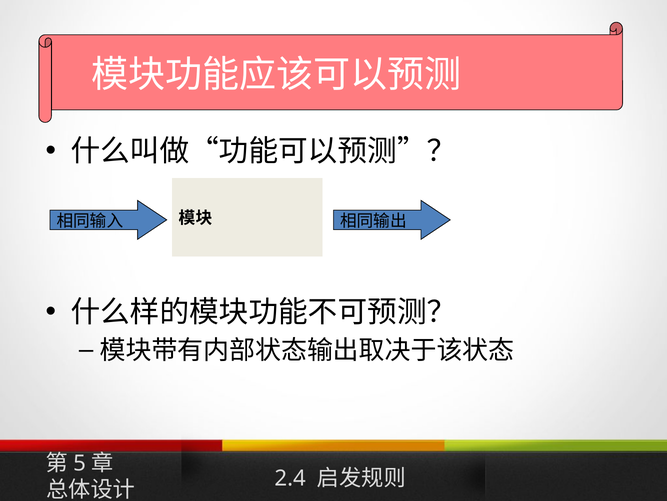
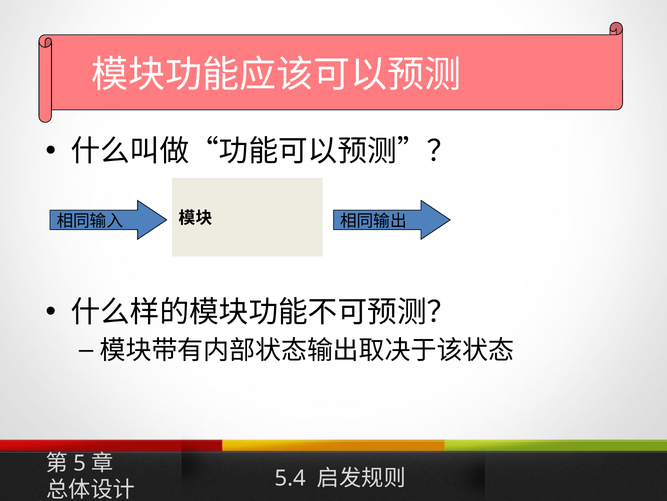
2.4: 2.4 -> 5.4
